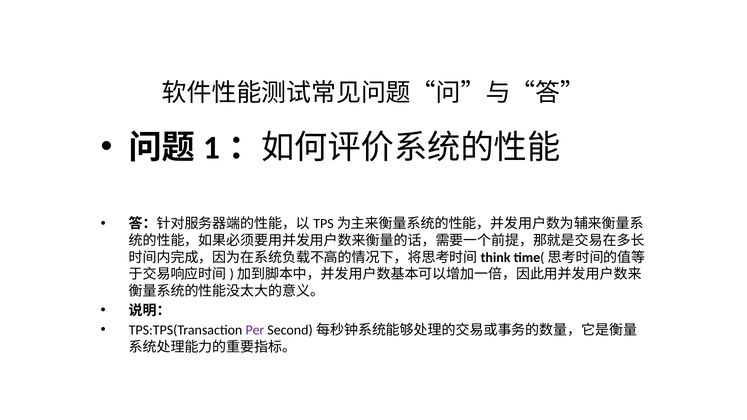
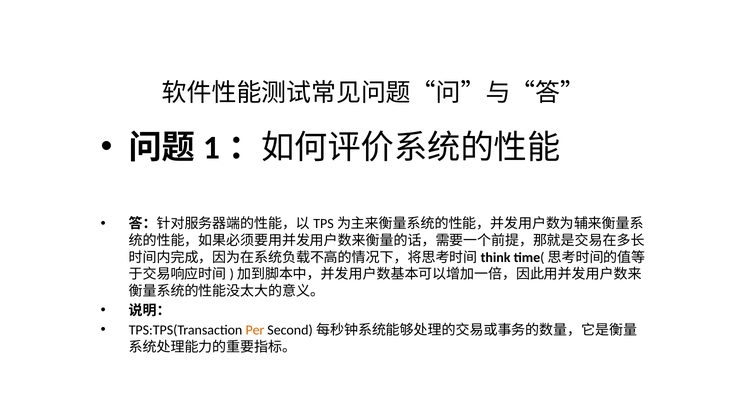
Per colour: purple -> orange
